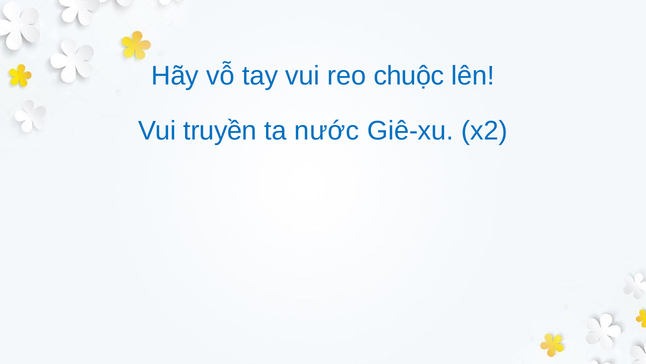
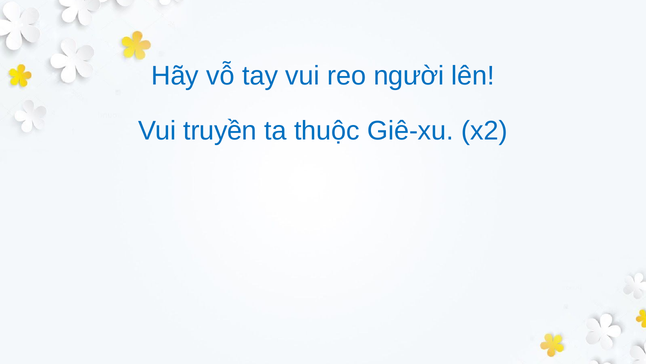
chuộc: chuộc -> người
nước: nước -> thuộc
